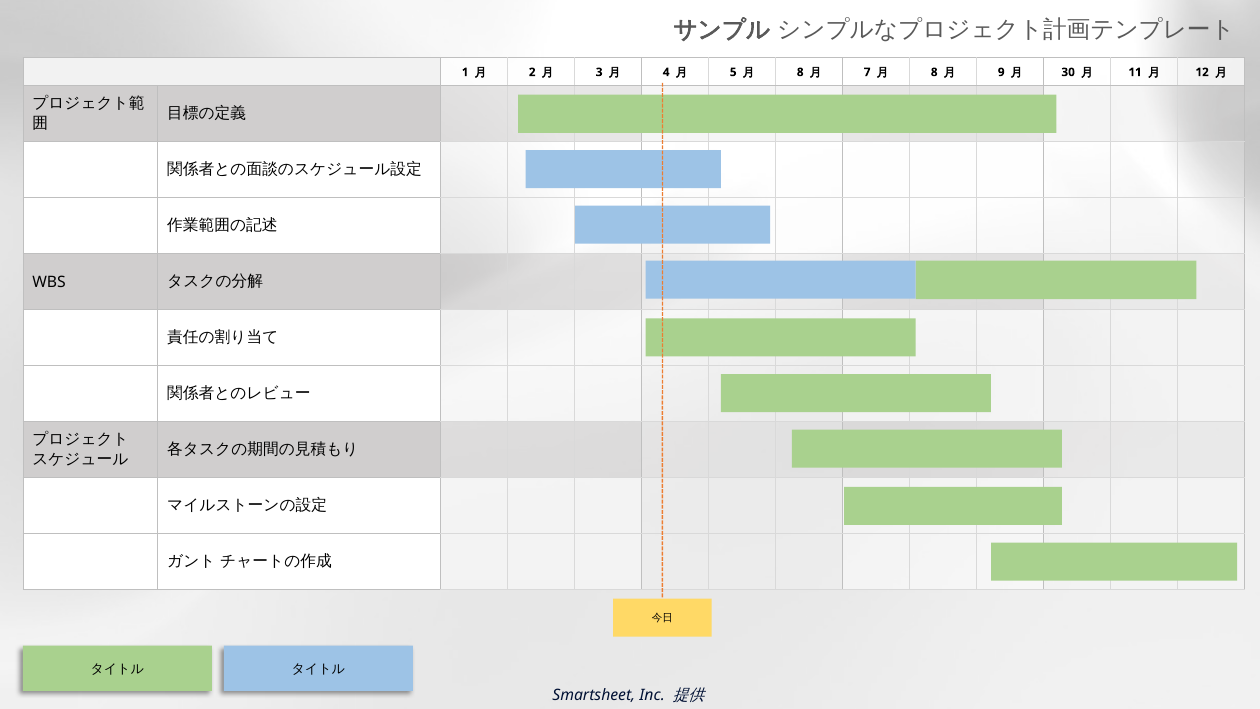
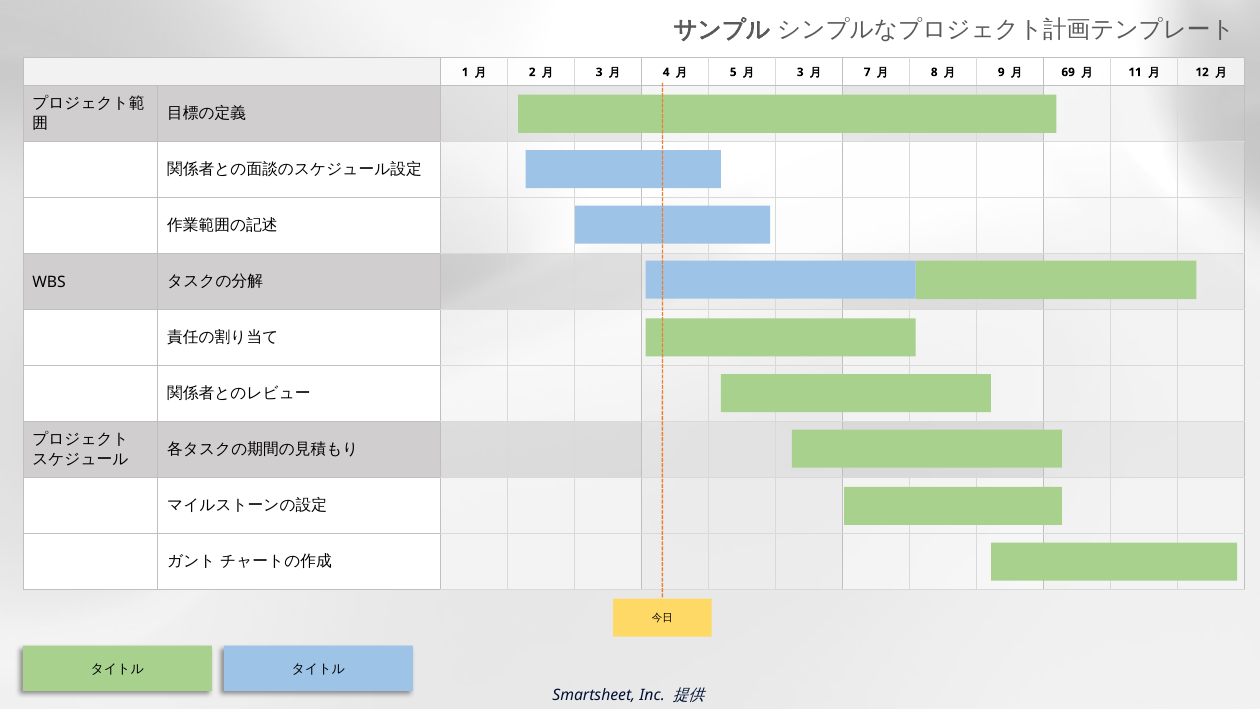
8 at (800, 72): 8 -> 3
30: 30 -> 69
